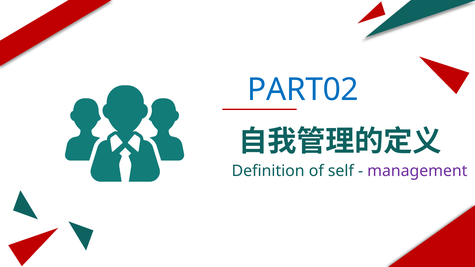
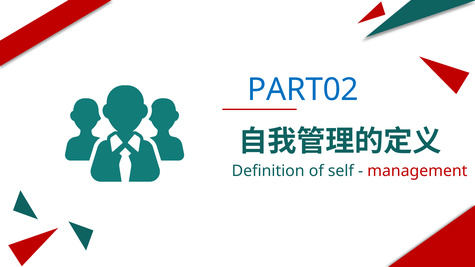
management colour: purple -> red
